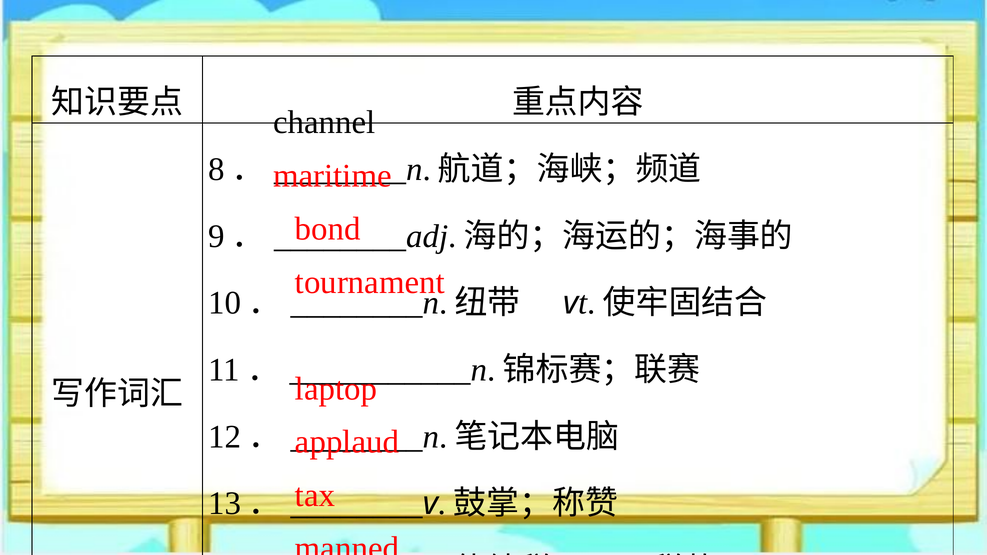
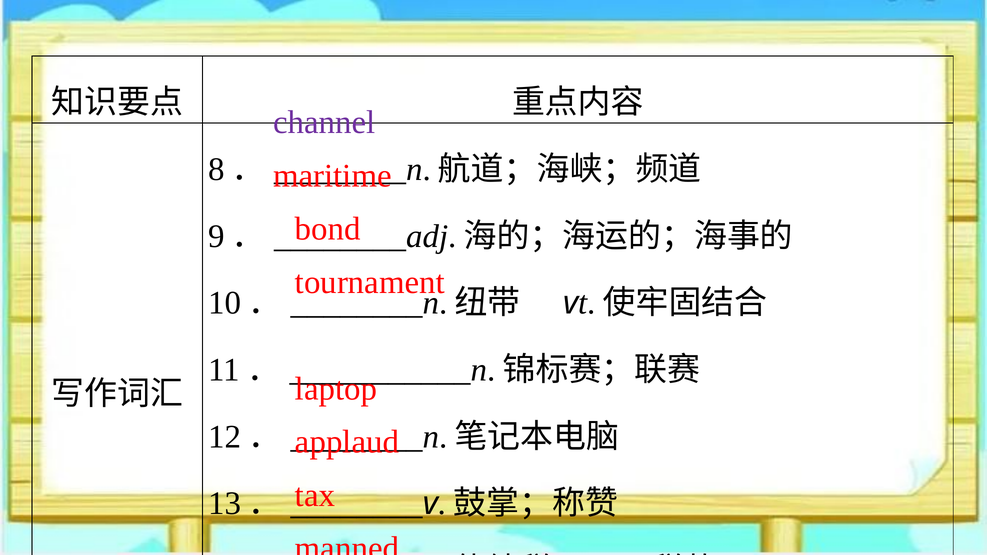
channel colour: black -> purple
